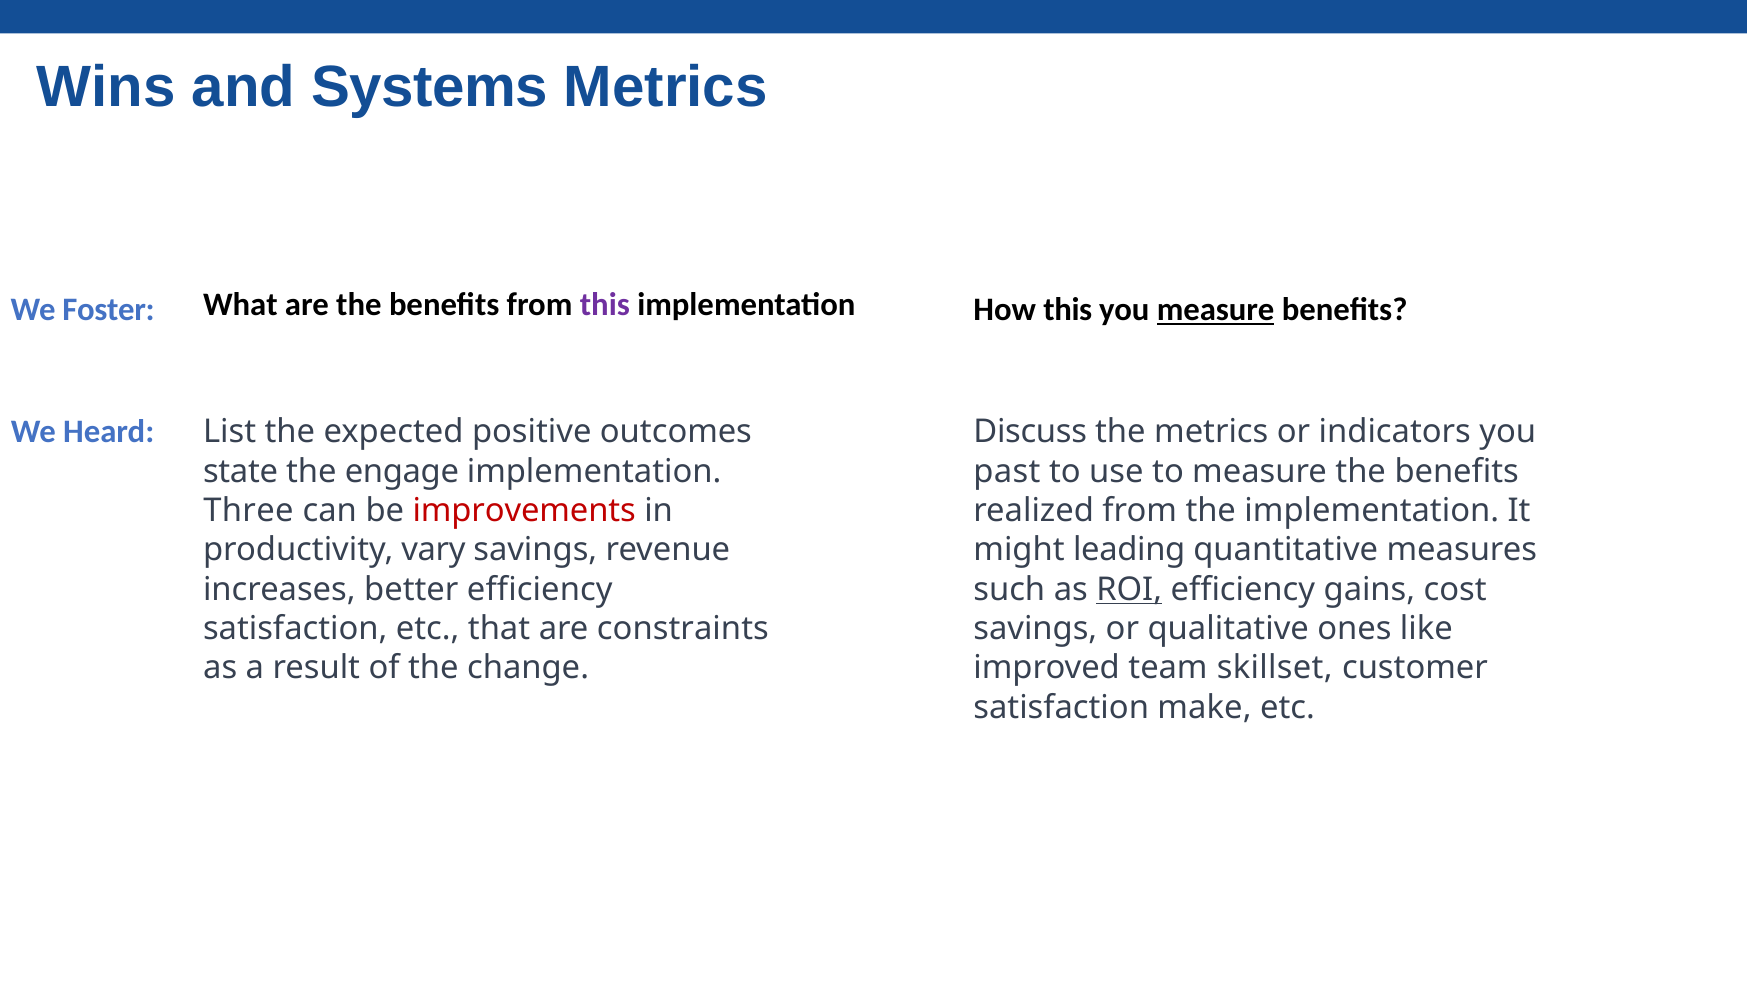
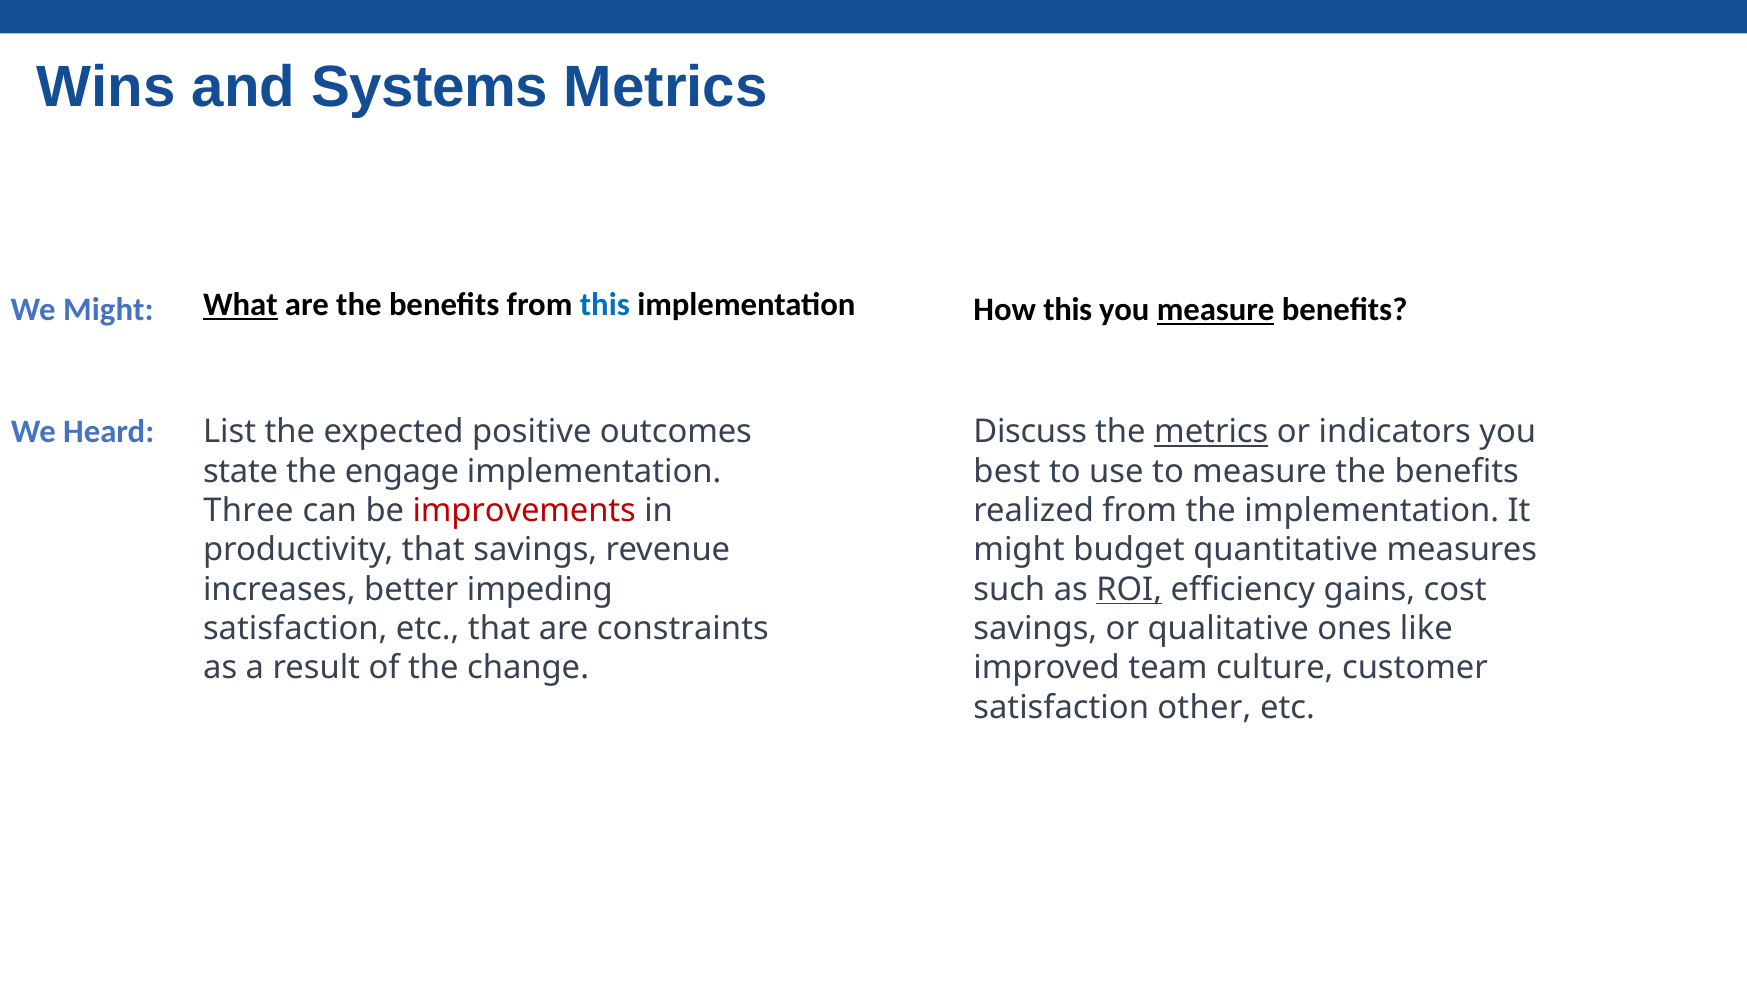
What underline: none -> present
this at (605, 305) colour: purple -> blue
We Foster: Foster -> Might
metrics at (1211, 432) underline: none -> present
past: past -> best
productivity vary: vary -> that
leading: leading -> budget
better efficiency: efficiency -> impeding
skillset: skillset -> culture
make: make -> other
